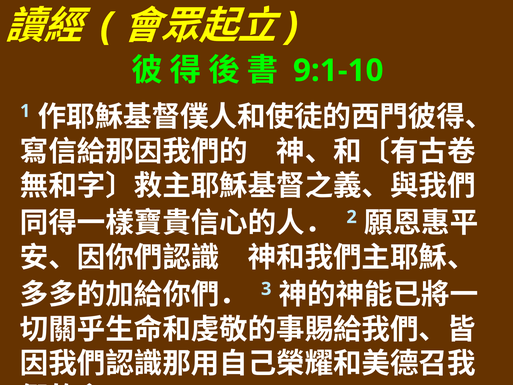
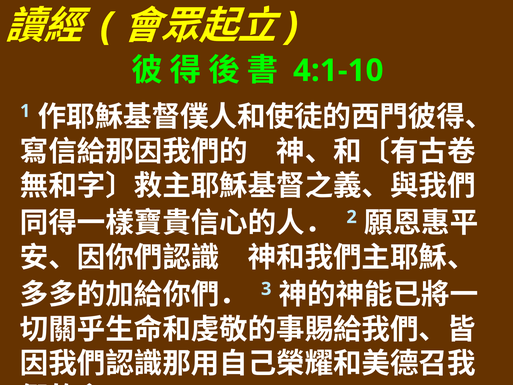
9:1-10: 9:1-10 -> 4:1-10
